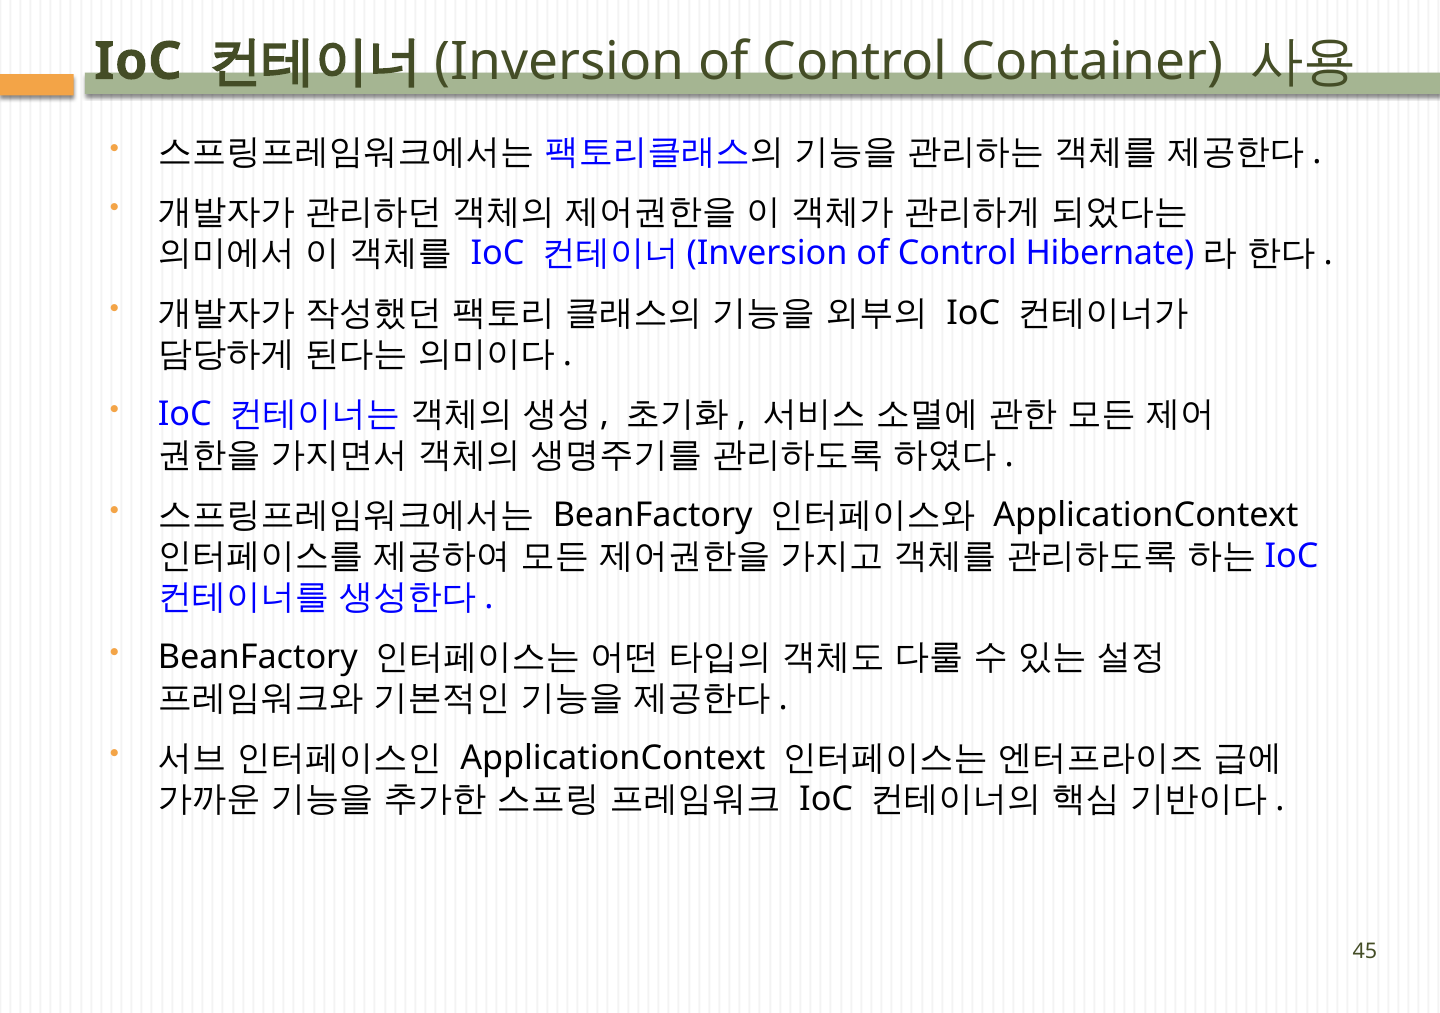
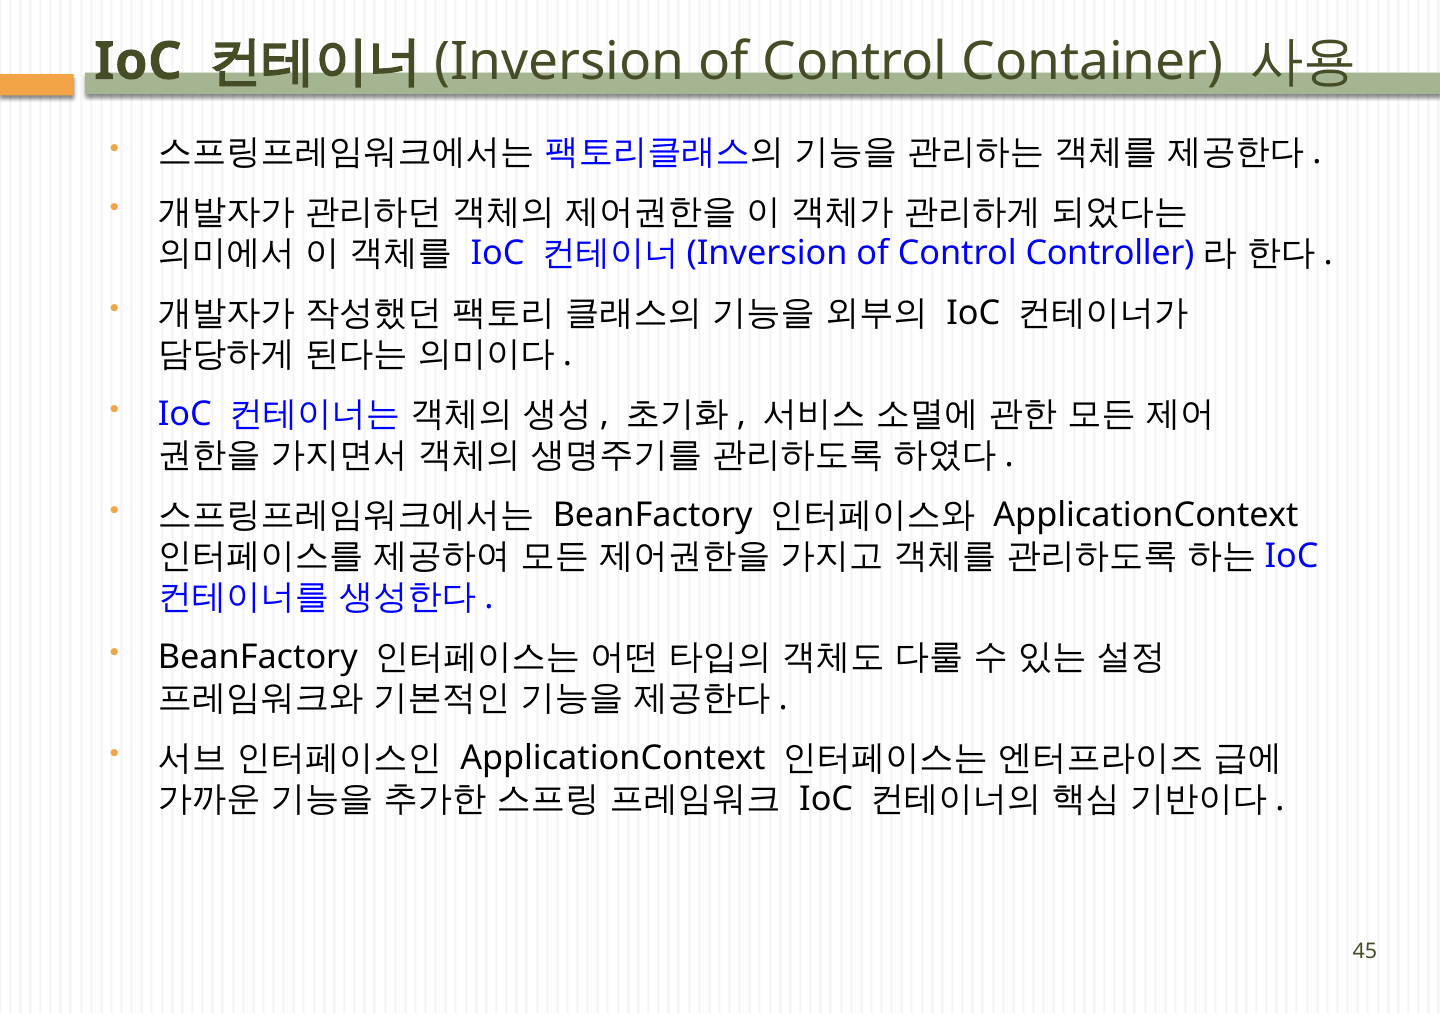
Hibernate: Hibernate -> Controller
